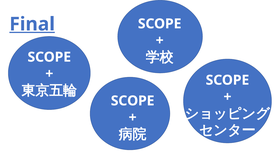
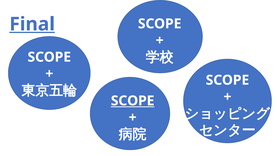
SCOPE at (133, 101) underline: none -> present
